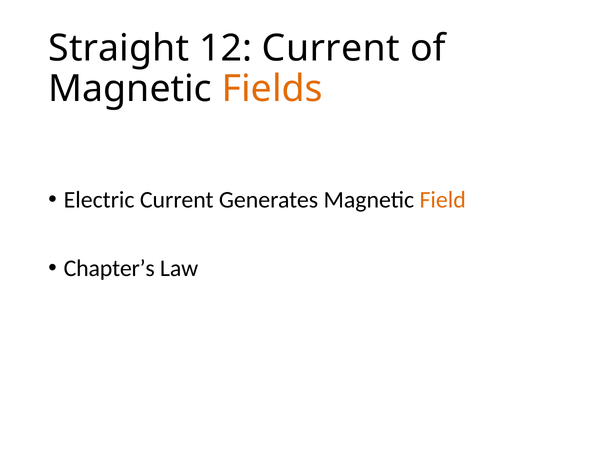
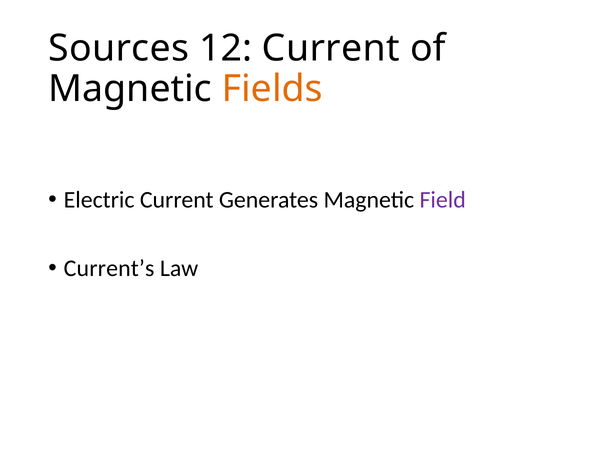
Straight: Straight -> Sources
Field colour: orange -> purple
Chapter’s: Chapter’s -> Current’s
